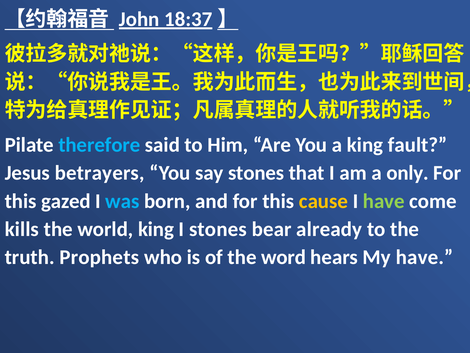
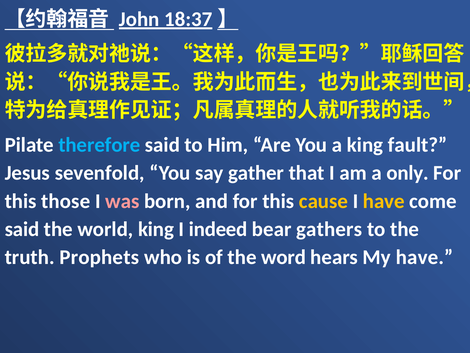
betrayers: betrayers -> sevenfold
say stones: stones -> gather
gazed: gazed -> those
was colour: light blue -> pink
have at (384, 201) colour: light green -> yellow
kills at (22, 229): kills -> said
I stones: stones -> indeed
already: already -> gathers
